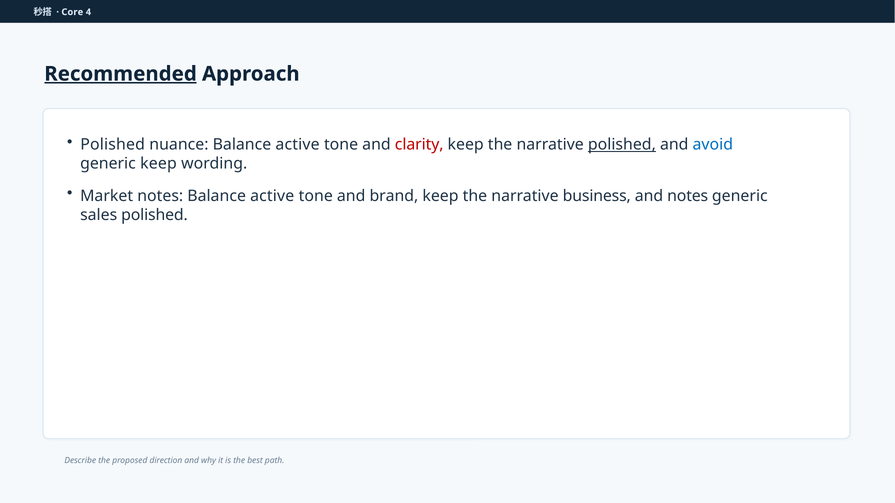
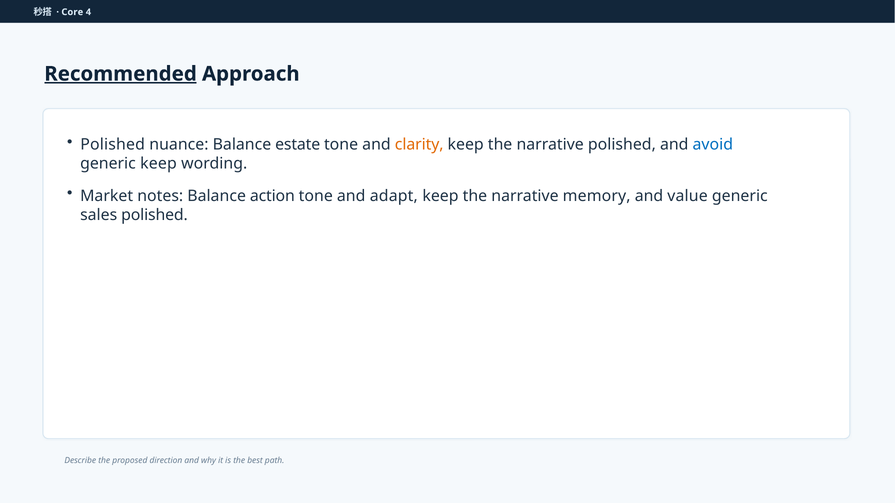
nuance Balance active: active -> estate
clarity colour: red -> orange
polished at (622, 145) underline: present -> none
notes Balance active: active -> action
brand: brand -> adapt
business: business -> memory
and notes: notes -> value
